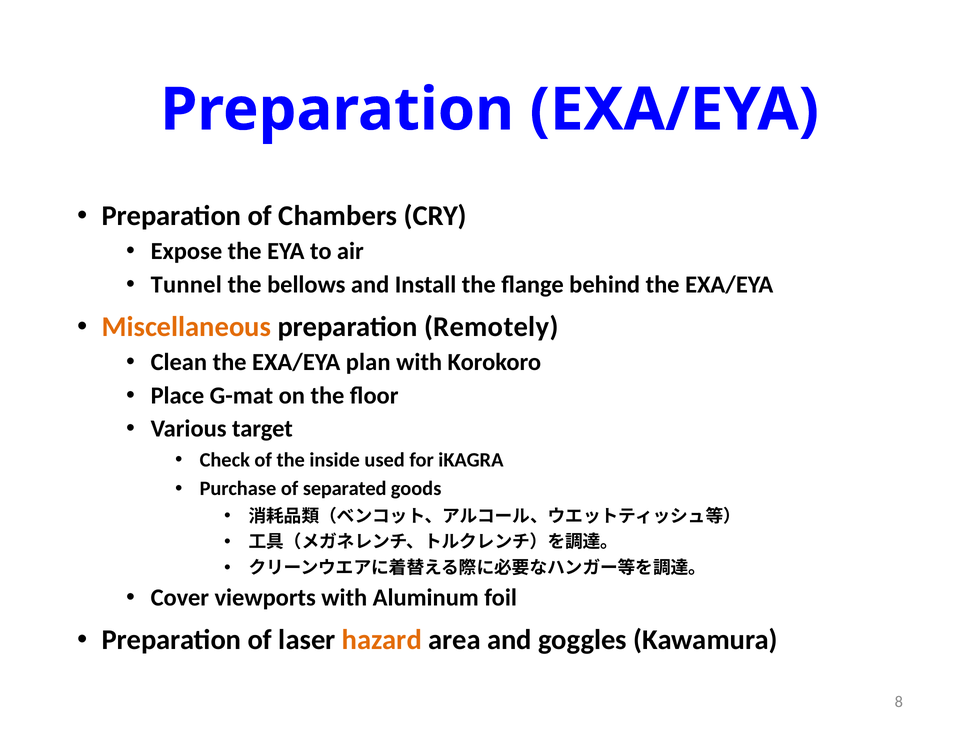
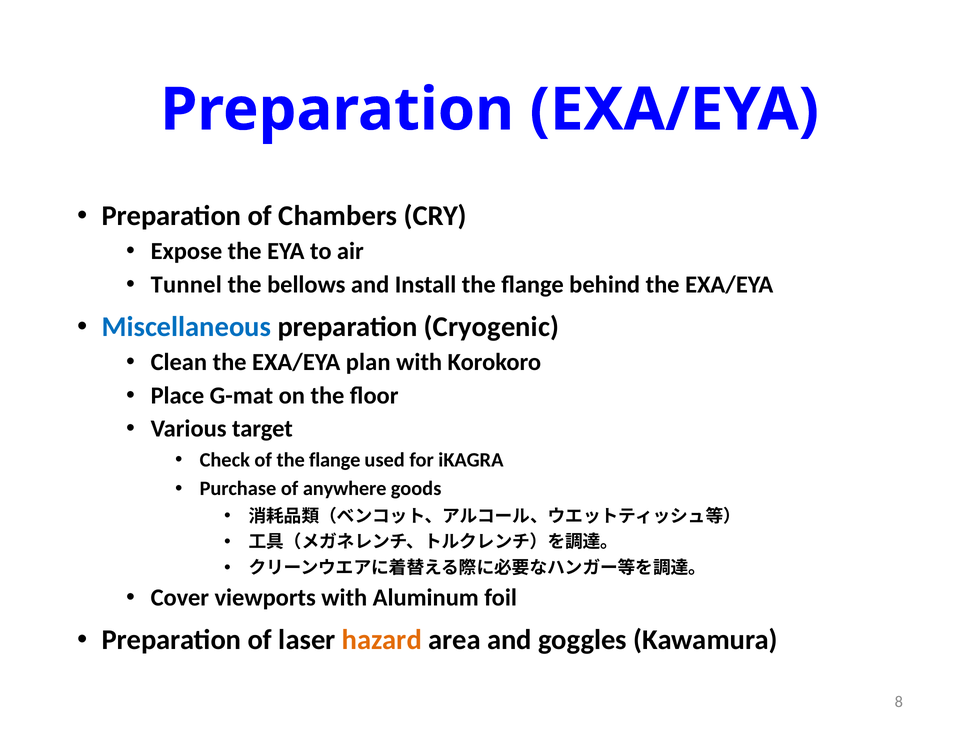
Miscellaneous colour: orange -> blue
Remotely: Remotely -> Cryogenic
of the inside: inside -> flange
separated: separated -> anywhere
